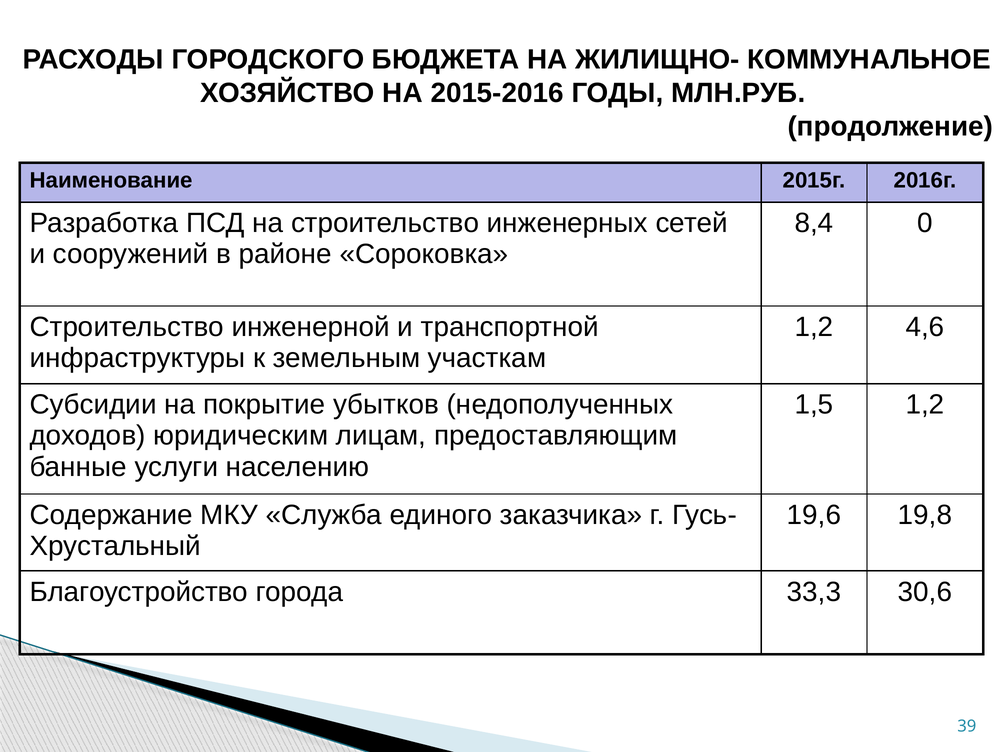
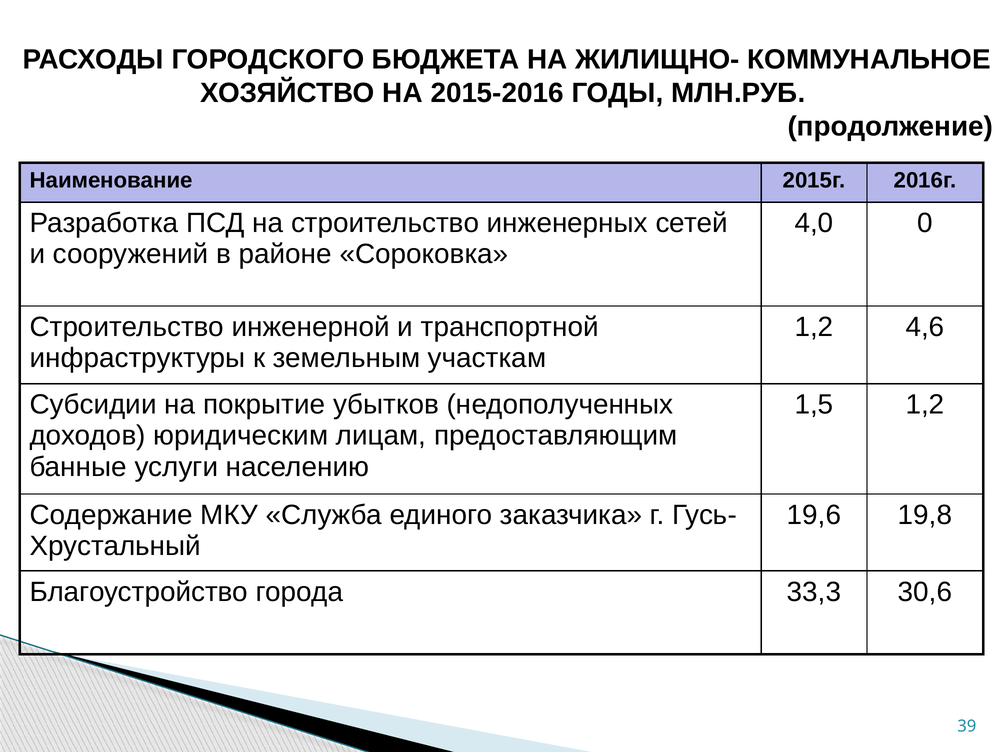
8,4: 8,4 -> 4,0
